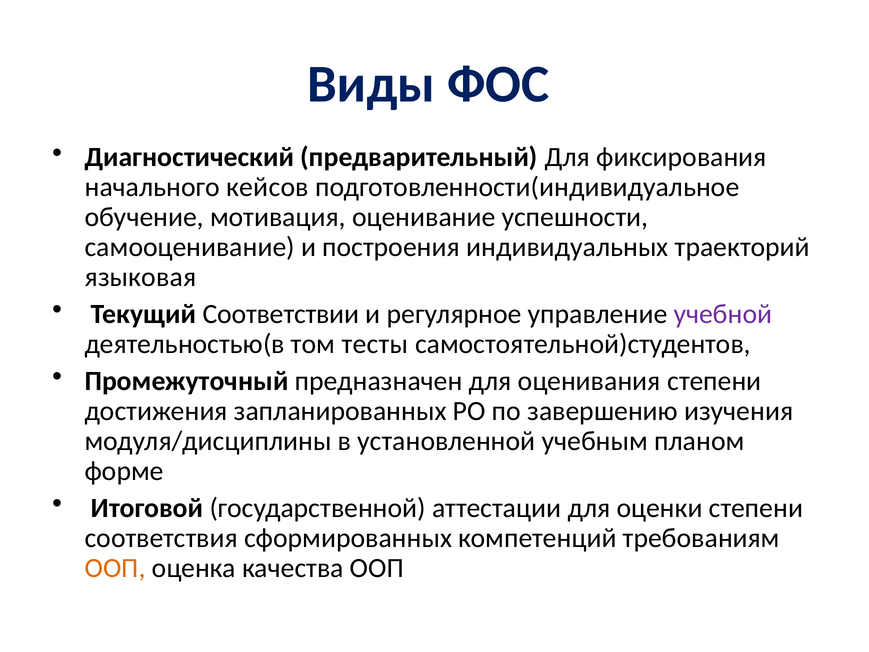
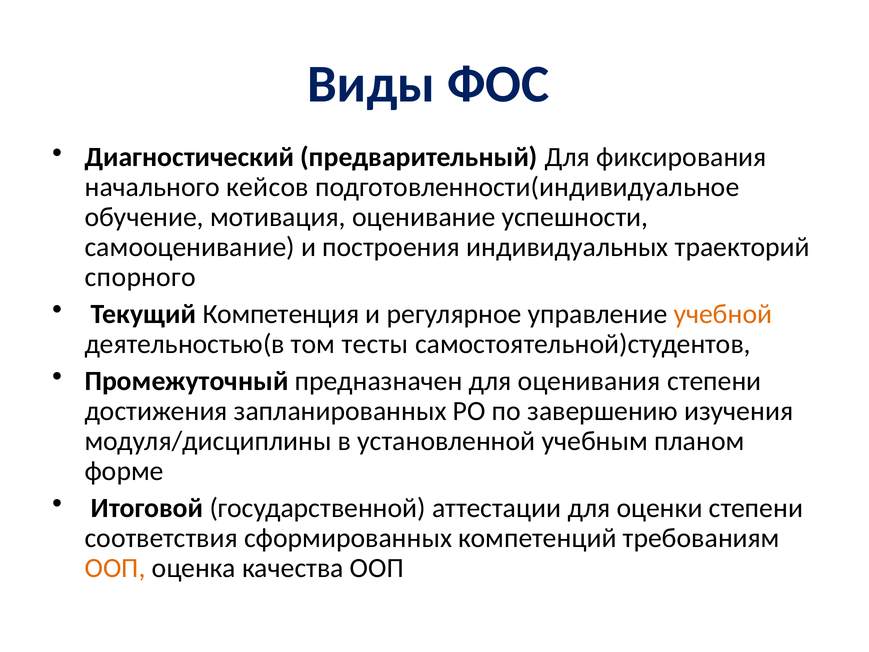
языковая: языковая -> спорного
Соответствии: Соответствии -> Компетенция
учебной colour: purple -> orange
